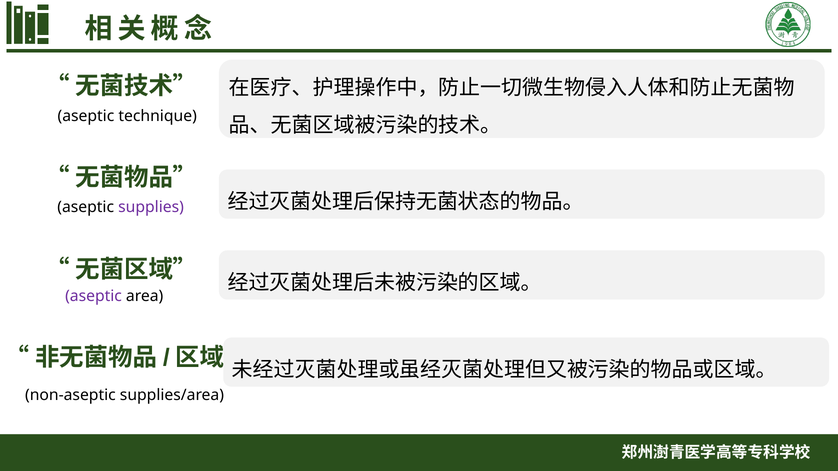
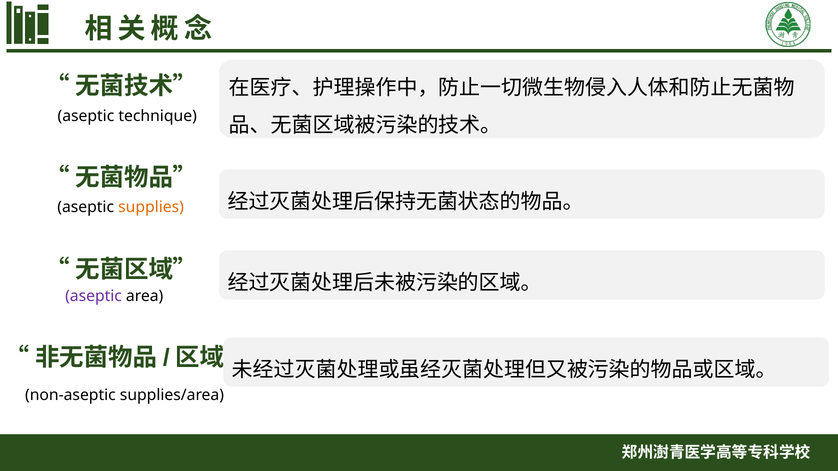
supplies colour: purple -> orange
